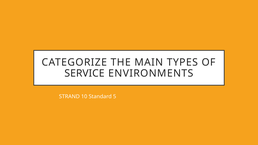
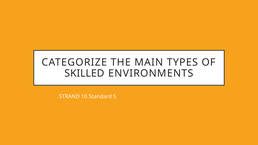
SERVICE: SERVICE -> SKILLED
